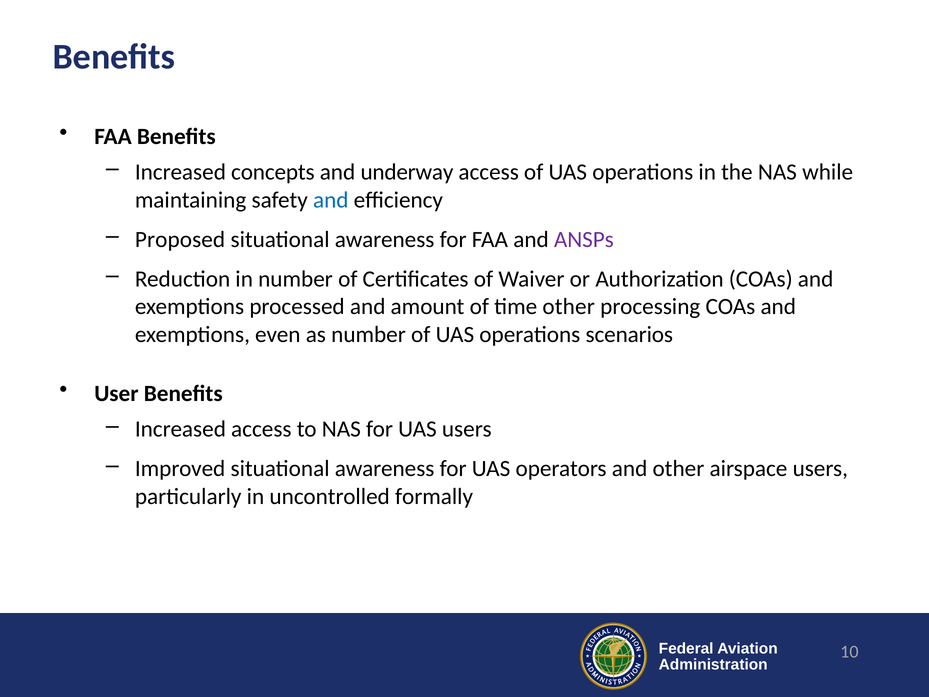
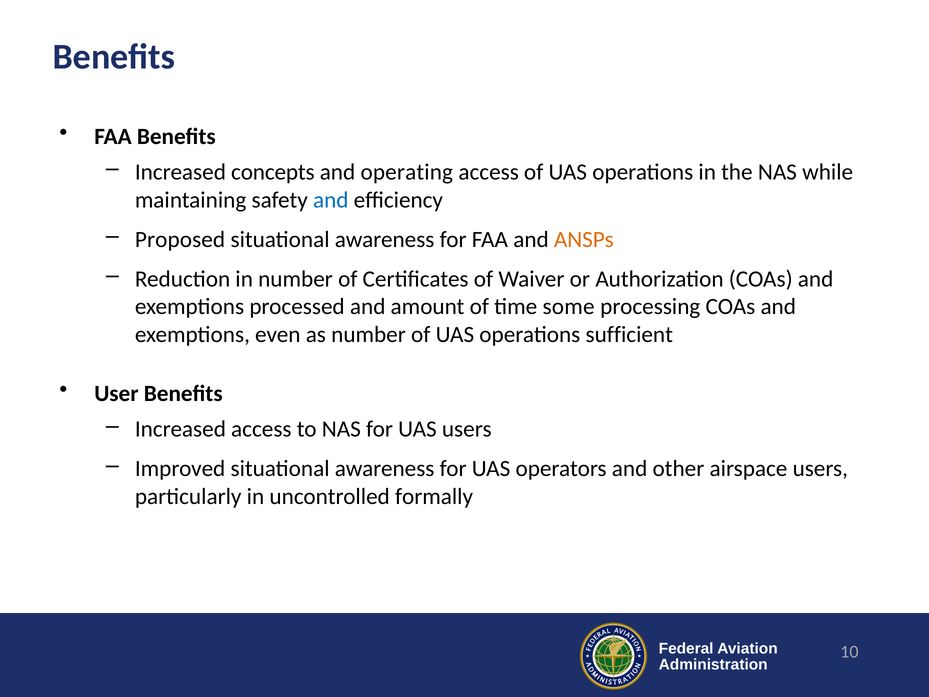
underway: underway -> operating
ANSPs colour: purple -> orange
time other: other -> some
scenarios: scenarios -> sufficient
